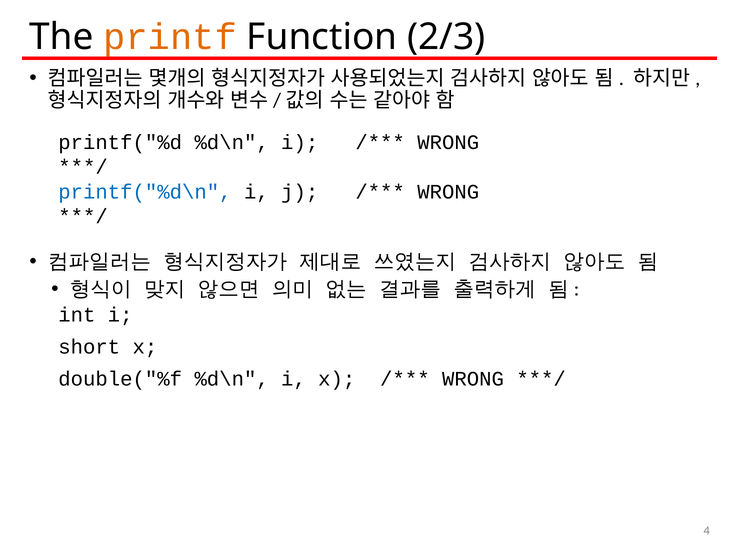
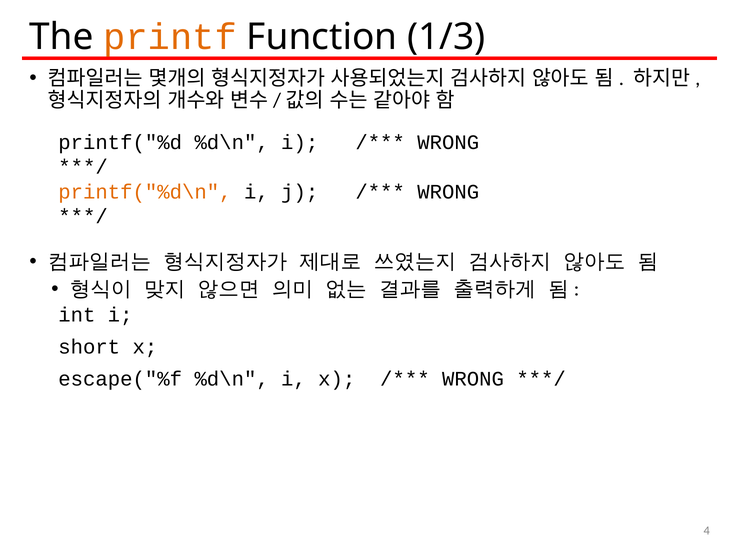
2/3: 2/3 -> 1/3
printf("%d\n colour: blue -> orange
double("%f: double("%f -> escape("%f
